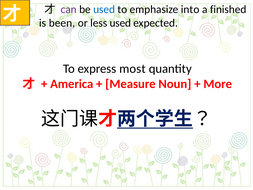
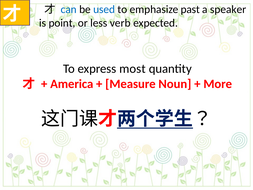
can colour: purple -> blue
into: into -> past
finished: finished -> speaker
been: been -> point
less used: used -> verb
